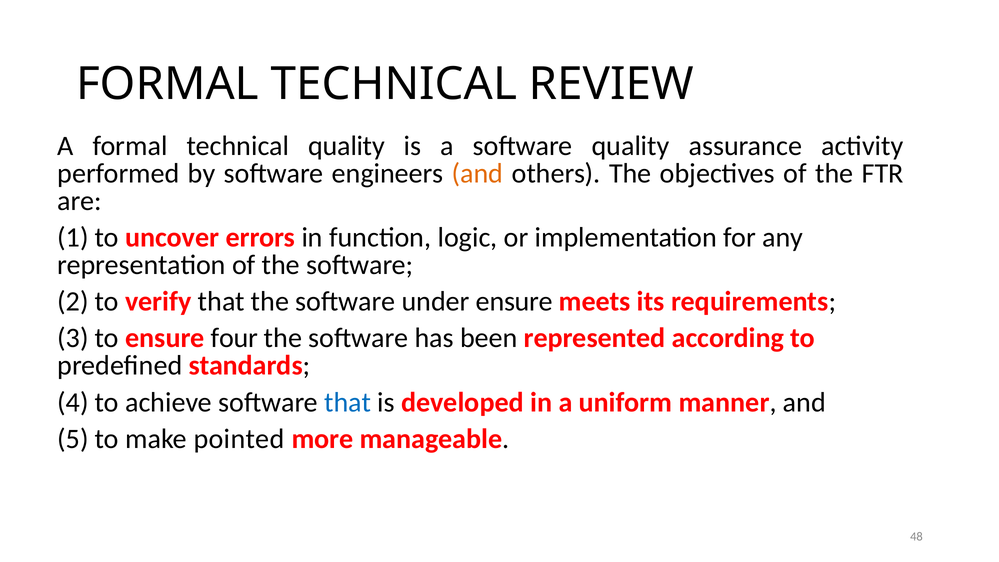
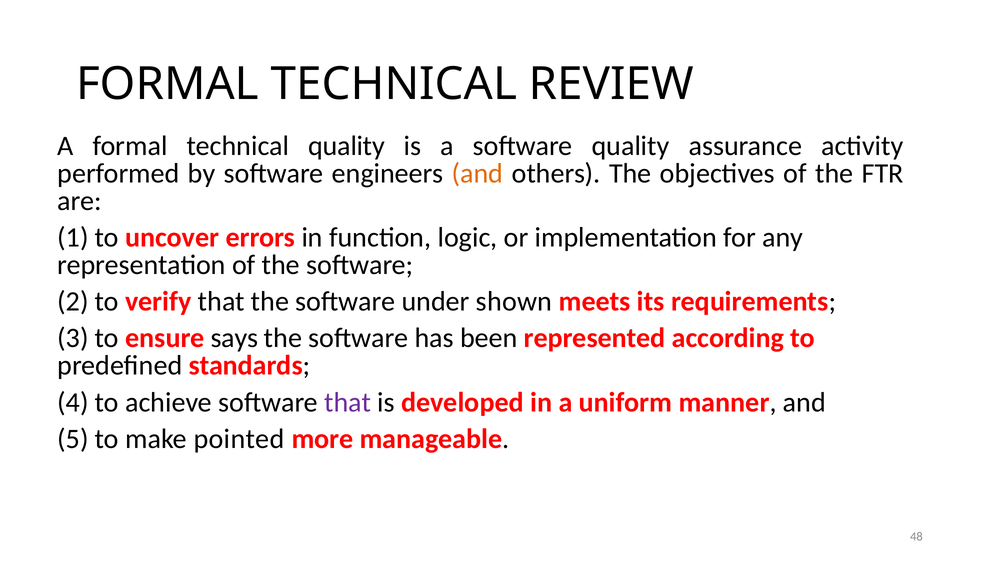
under ensure: ensure -> shown
four: four -> says
that at (348, 402) colour: blue -> purple
